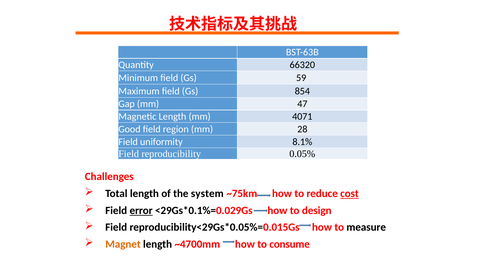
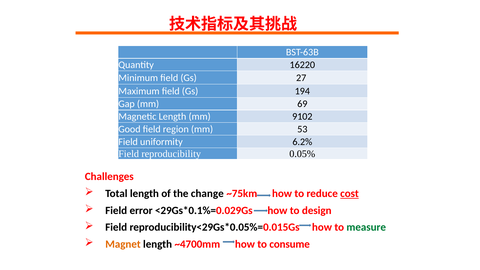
66320: 66320 -> 16220
59: 59 -> 27
854: 854 -> 194
47: 47 -> 69
4071: 4071 -> 9102
28: 28 -> 53
8.1%: 8.1% -> 6.2%
system: system -> change
error underline: present -> none
measure colour: black -> green
